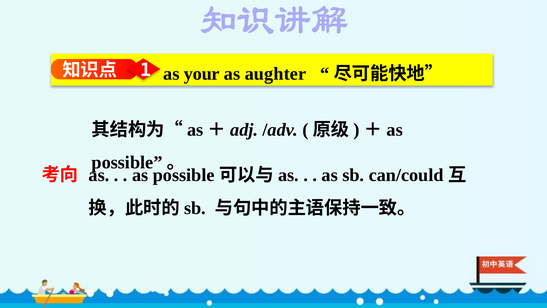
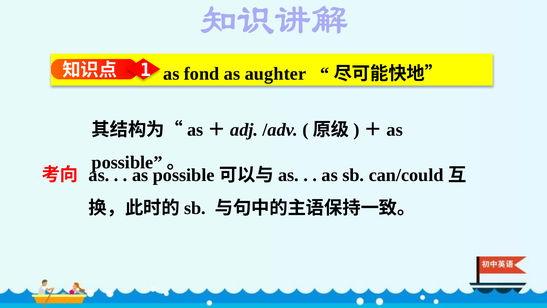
your: your -> fond
